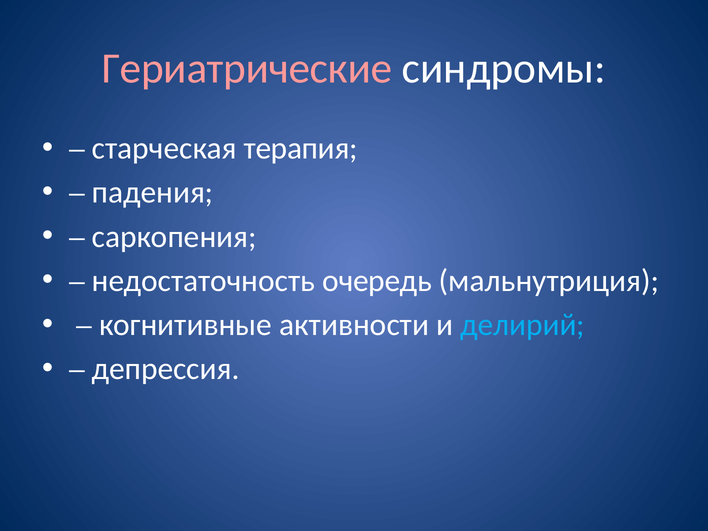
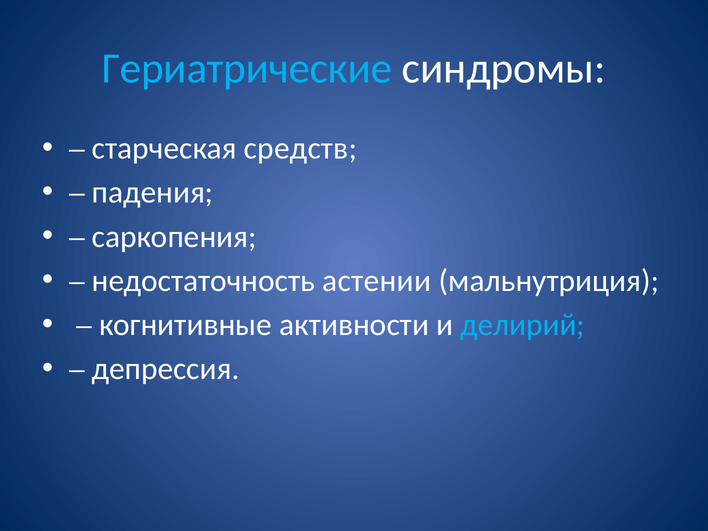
Гериатрические colour: pink -> light blue
терапия: терапия -> средств
очередь: очередь -> астении
